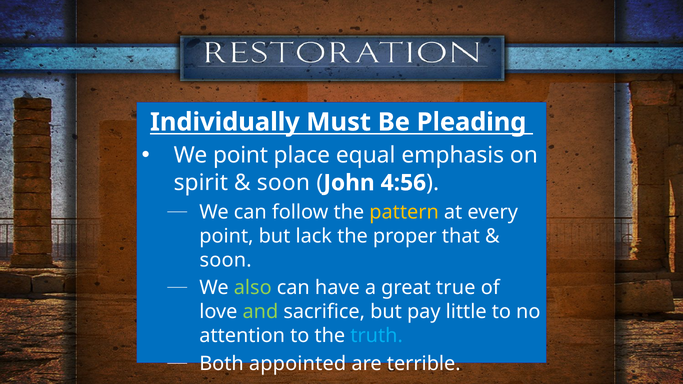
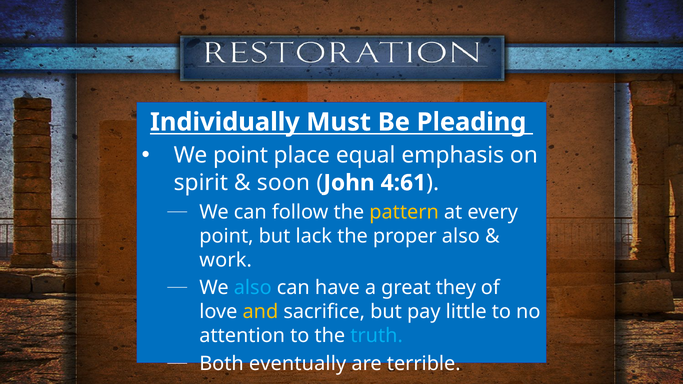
4:56: 4:56 -> 4:61
proper that: that -> also
soon at (226, 260): soon -> work
also at (253, 288) colour: light green -> light blue
true: true -> they
and colour: light green -> yellow
appointed: appointed -> eventually
